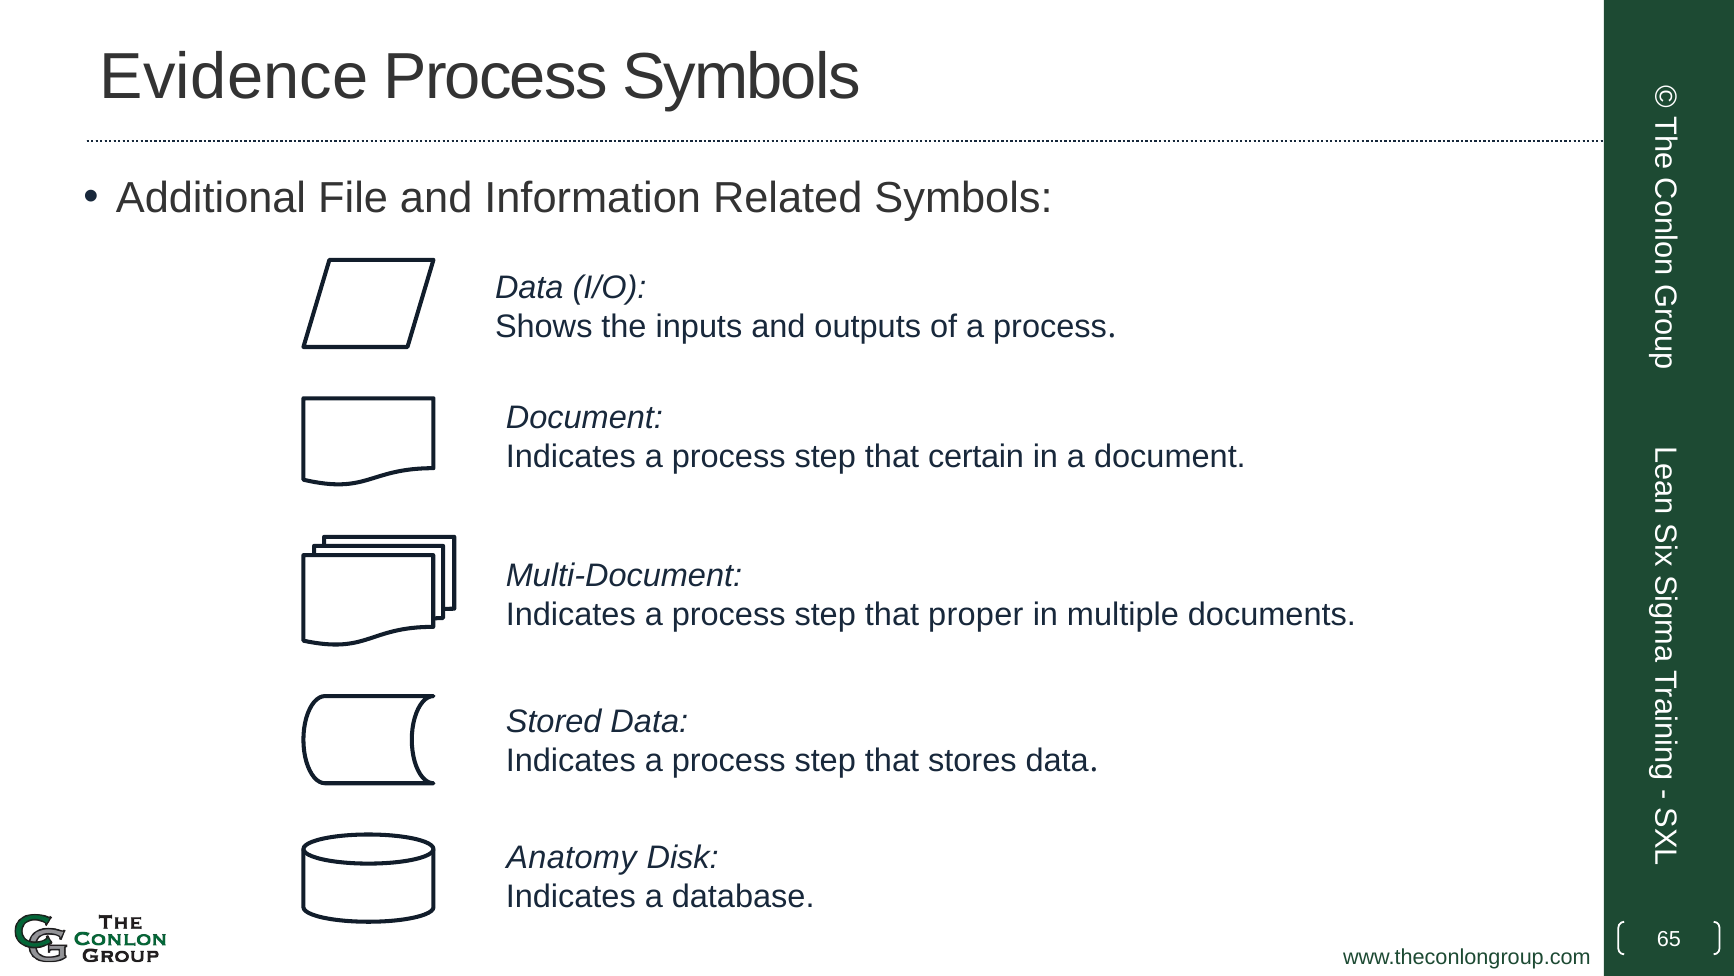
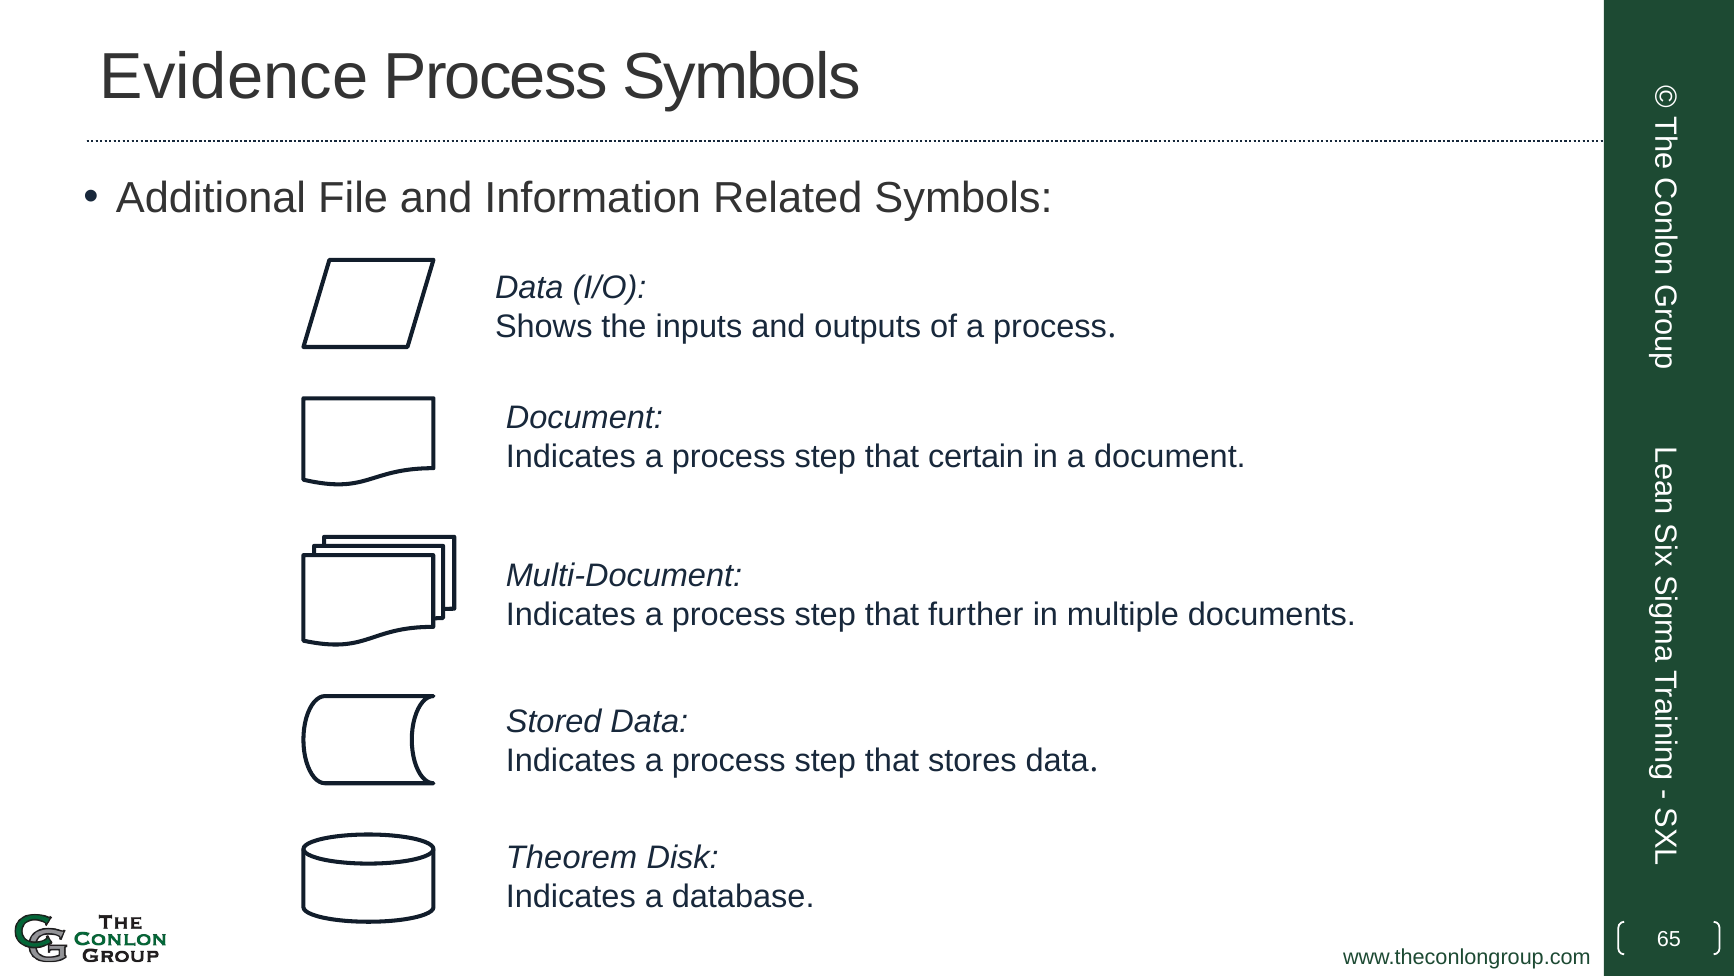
proper: proper -> further
Anatomy: Anatomy -> Theorem
